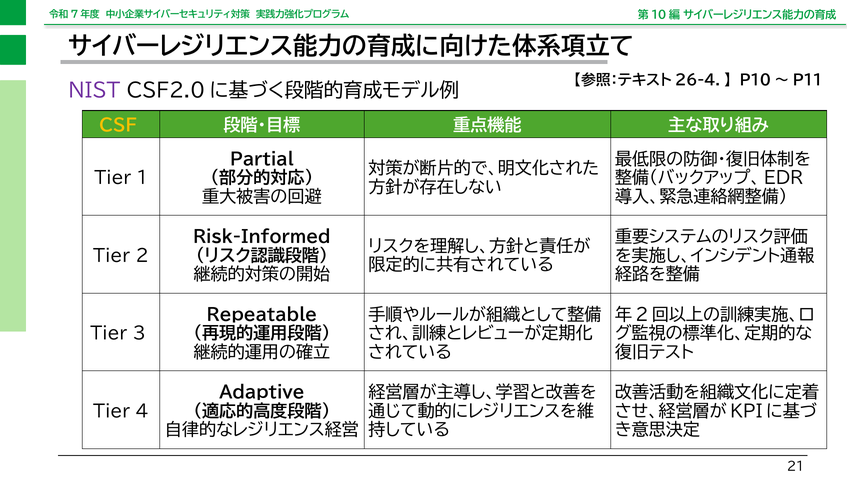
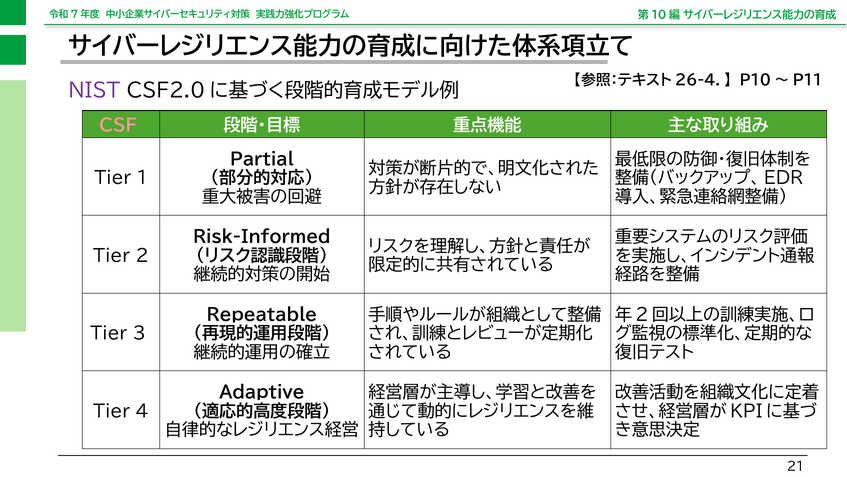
CSF colour: yellow -> pink
